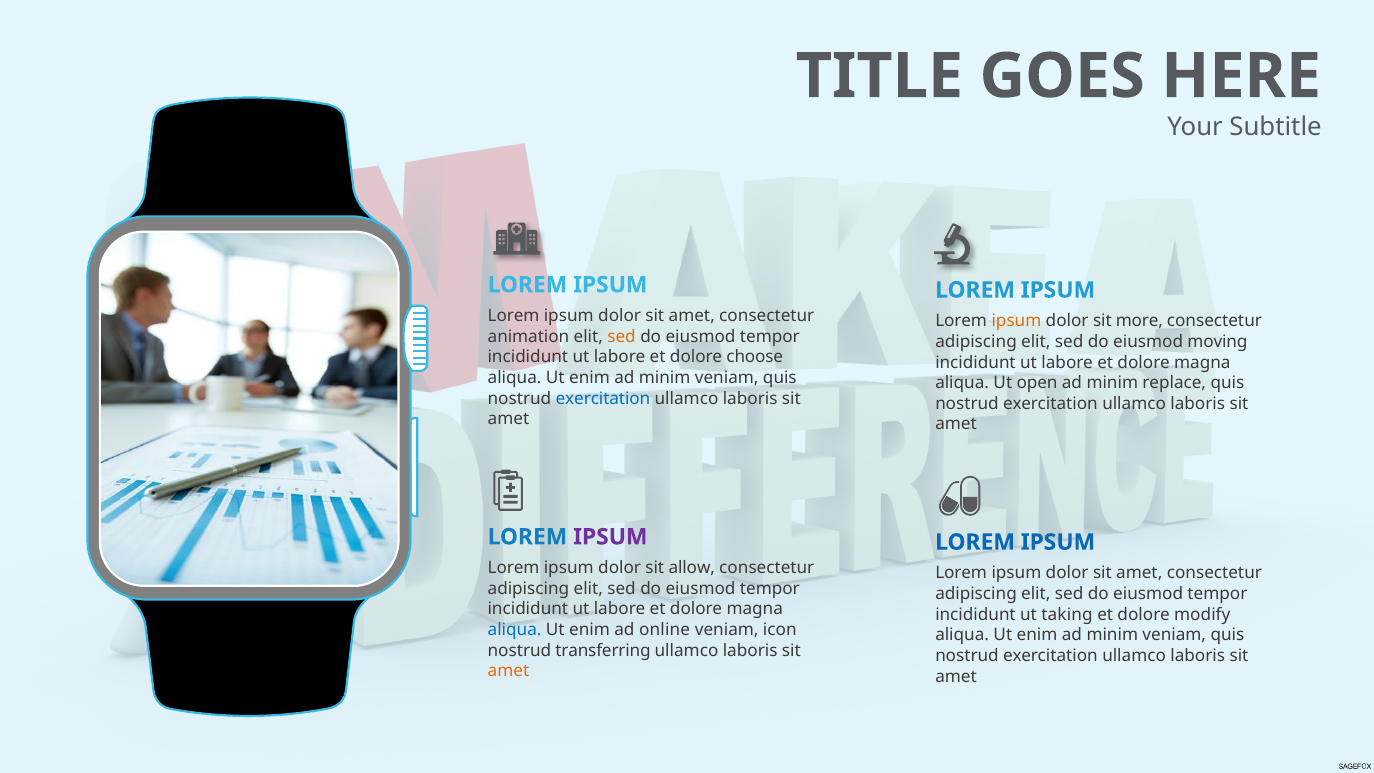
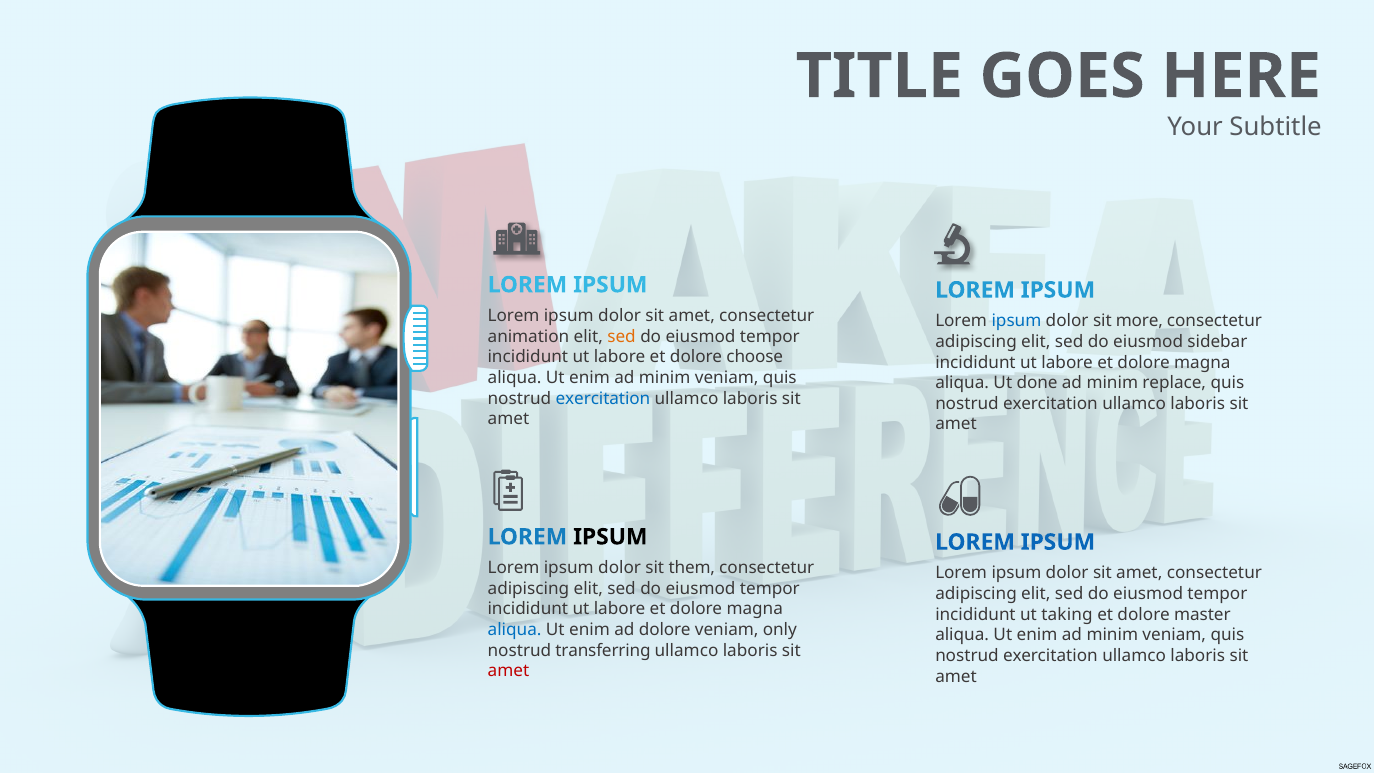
ipsum at (1016, 321) colour: orange -> blue
moving: moving -> sidebar
open: open -> done
IPSUM at (610, 537) colour: purple -> black
allow: allow -> them
modify: modify -> master
ad online: online -> dolore
icon: icon -> only
amet at (508, 671) colour: orange -> red
